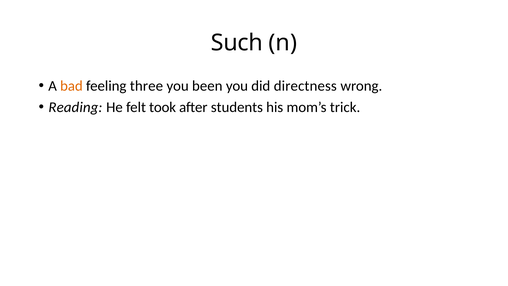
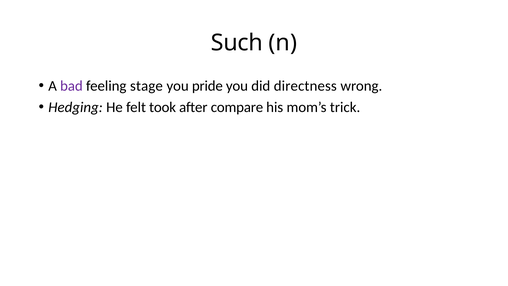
bad colour: orange -> purple
three: three -> stage
been: been -> pride
Reading: Reading -> Hedging
students: students -> compare
